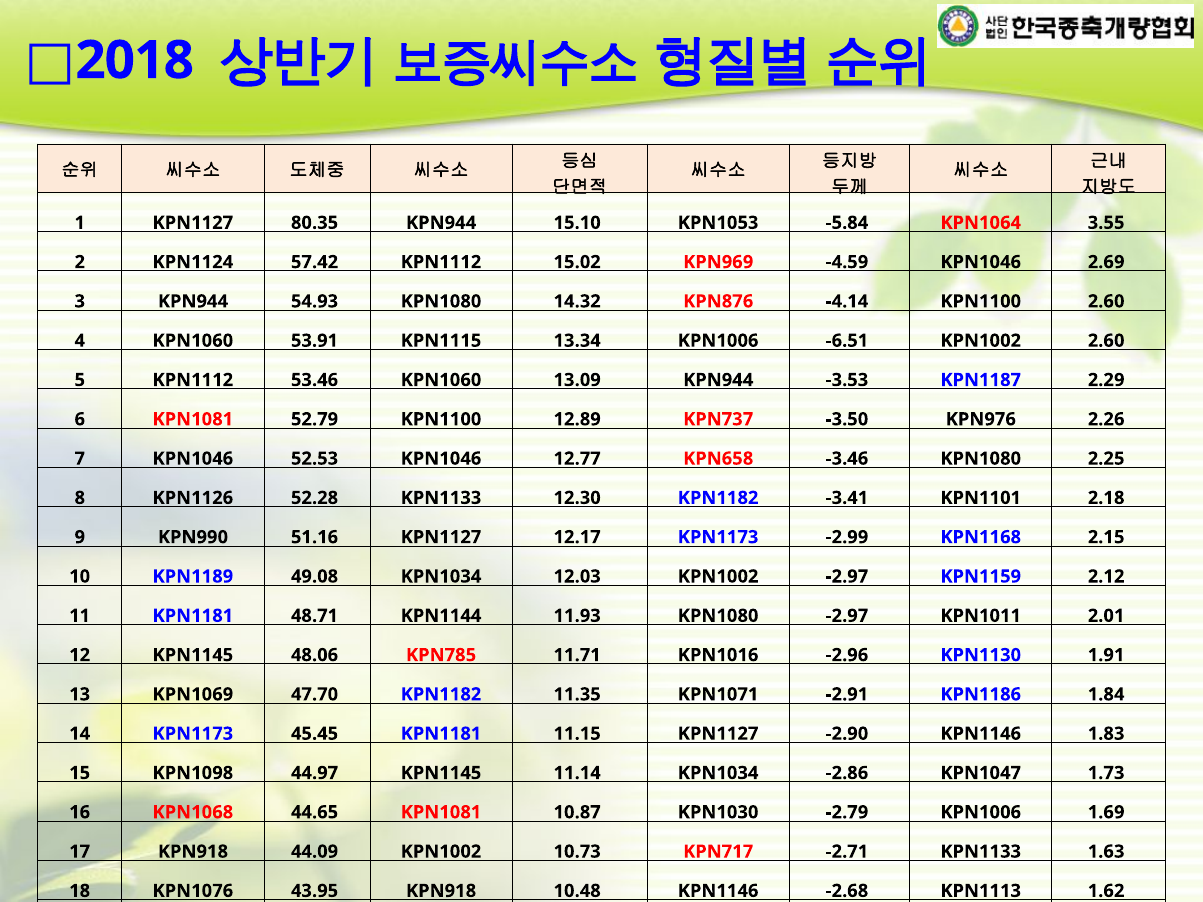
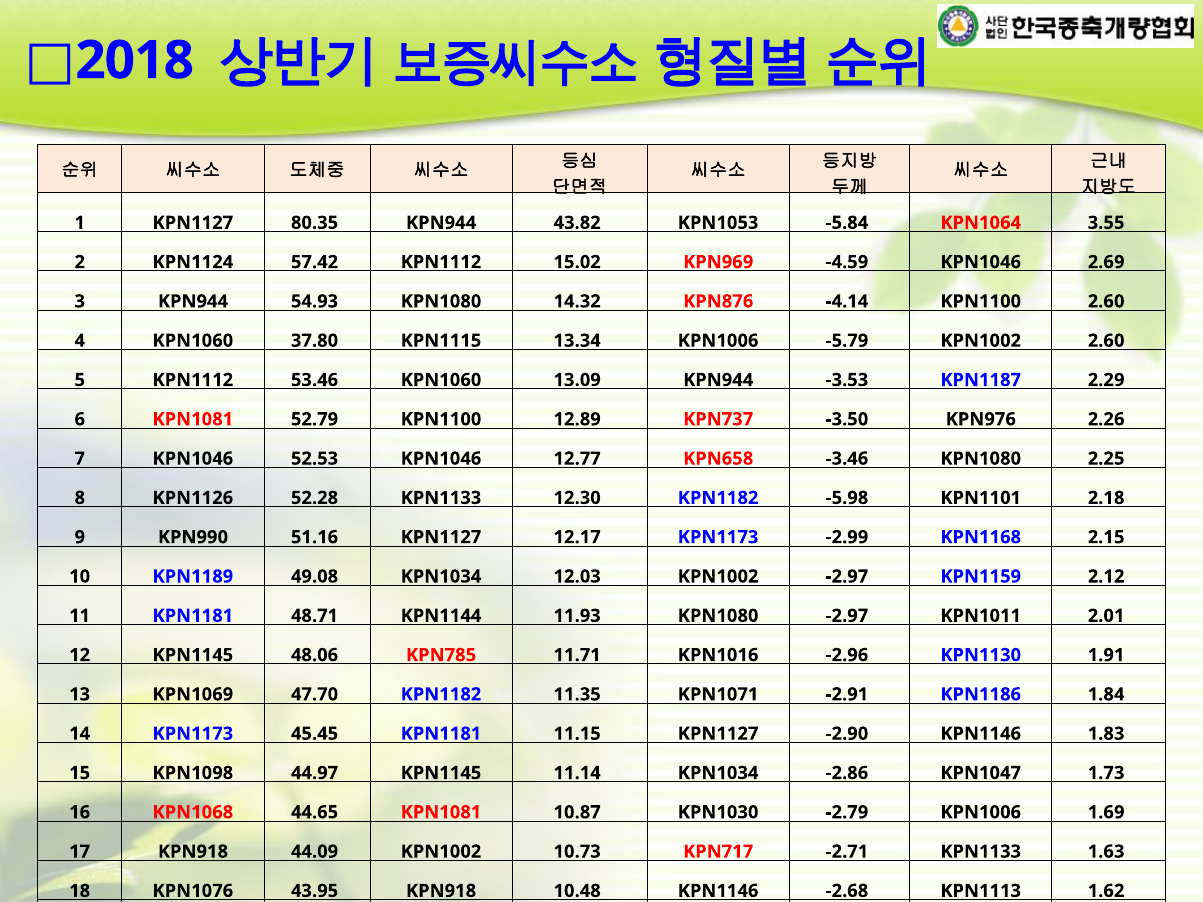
15.10: 15.10 -> 43.82
53.91: 53.91 -> 37.80
-6.51: -6.51 -> -5.79
-3.41: -3.41 -> -5.98
